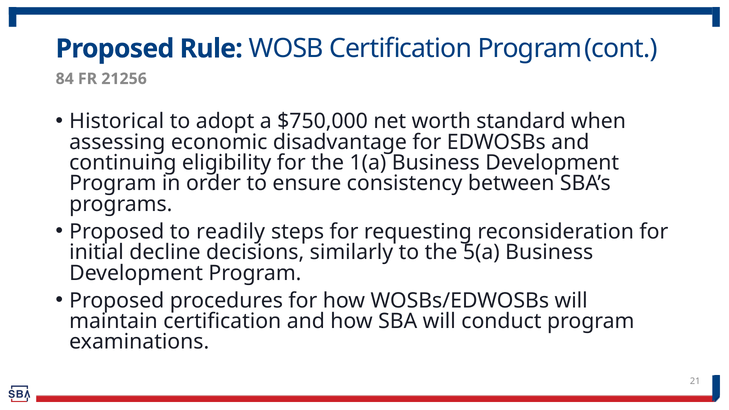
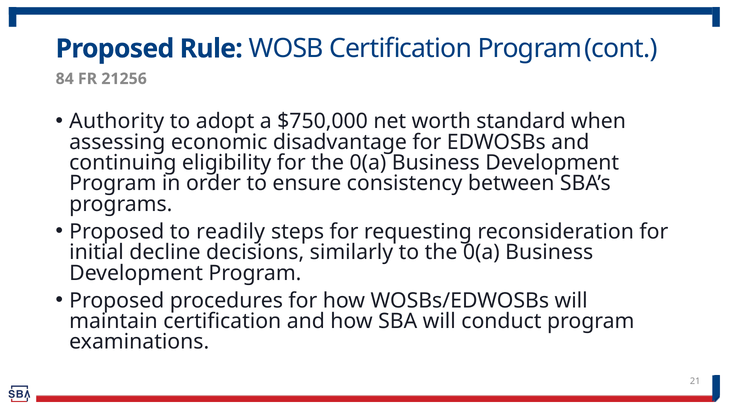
Historical: Historical -> Authority
for the 1(a: 1(a -> 0(a
to the 5(a: 5(a -> 0(a
